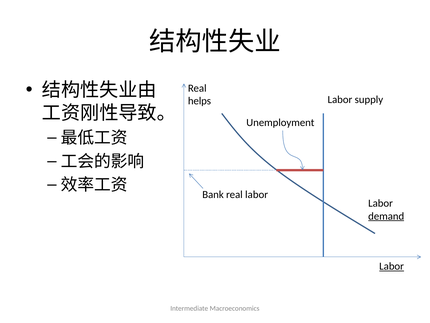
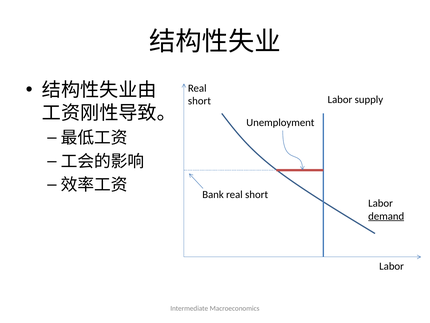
helps at (199, 101): helps -> short
labor at (257, 194): labor -> short
Labor at (392, 266) underline: present -> none
